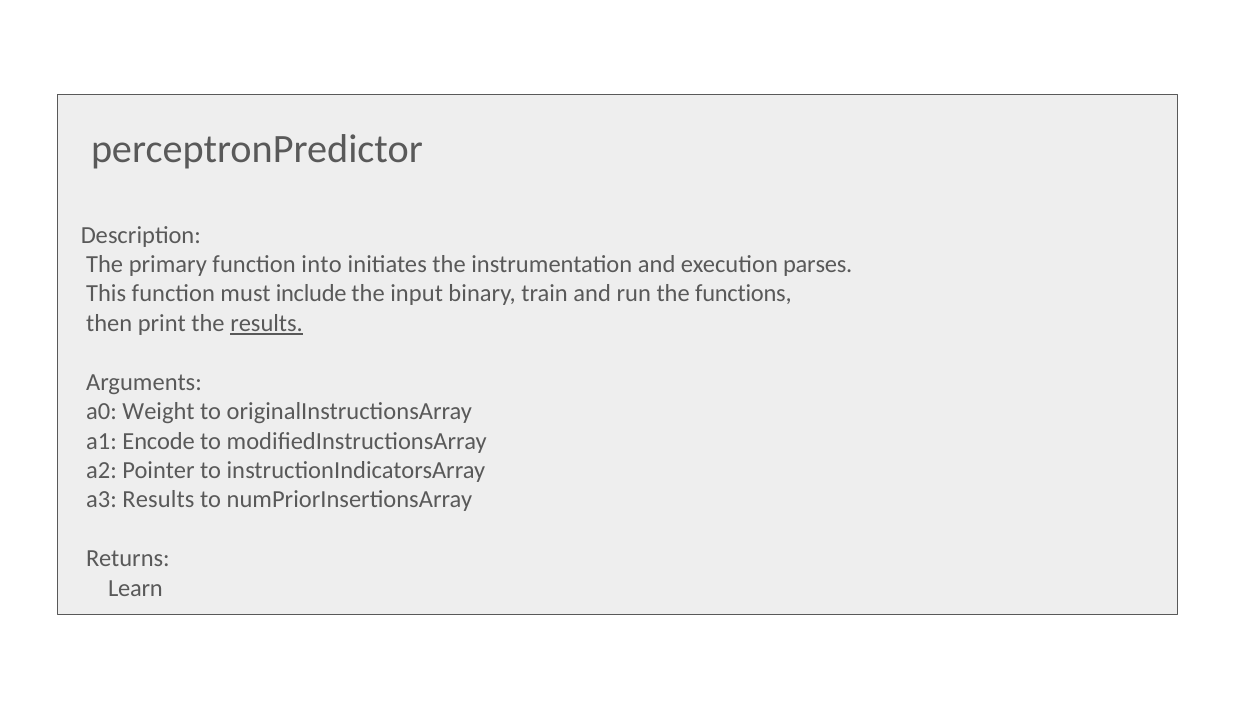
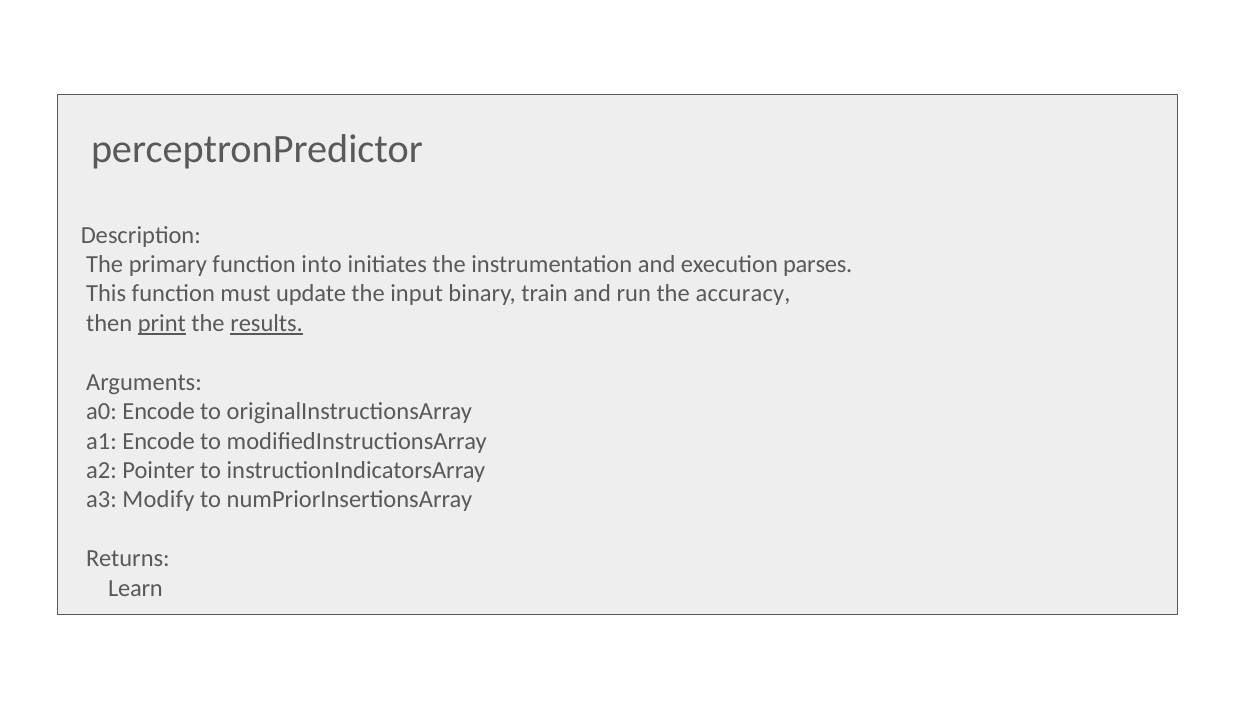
include: include -> update
functions: functions -> accuracy
print underline: none -> present
a0 Weight: Weight -> Encode
a3 Results: Results -> Modify
